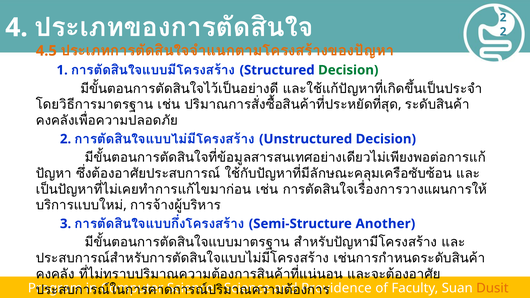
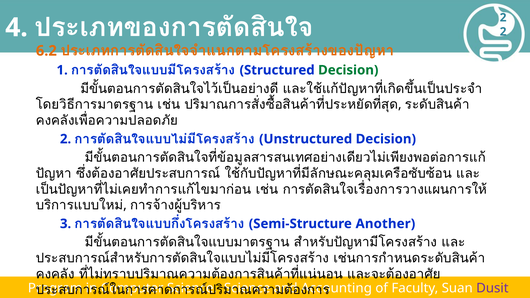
4.5: 4.5 -> 6.2
Providence: Providence -> Accounting
Dusit colour: orange -> purple
